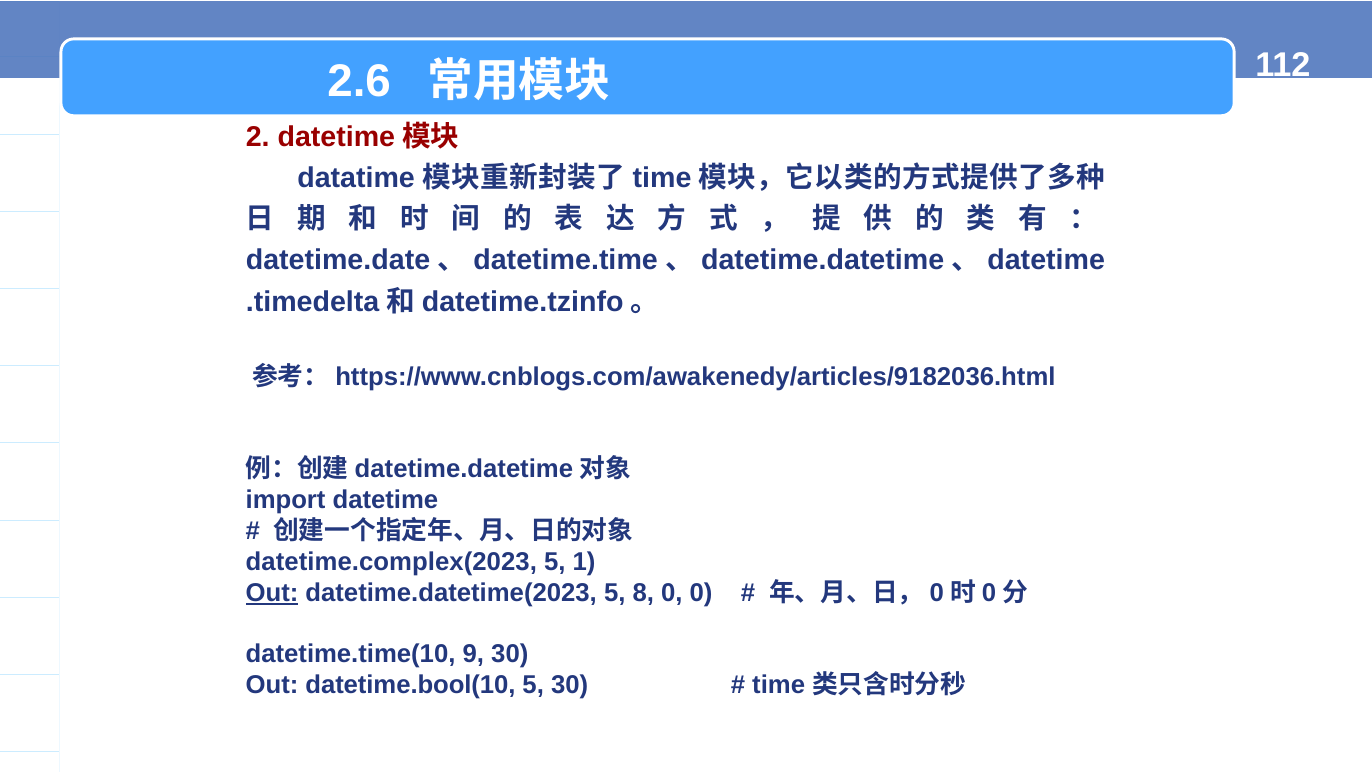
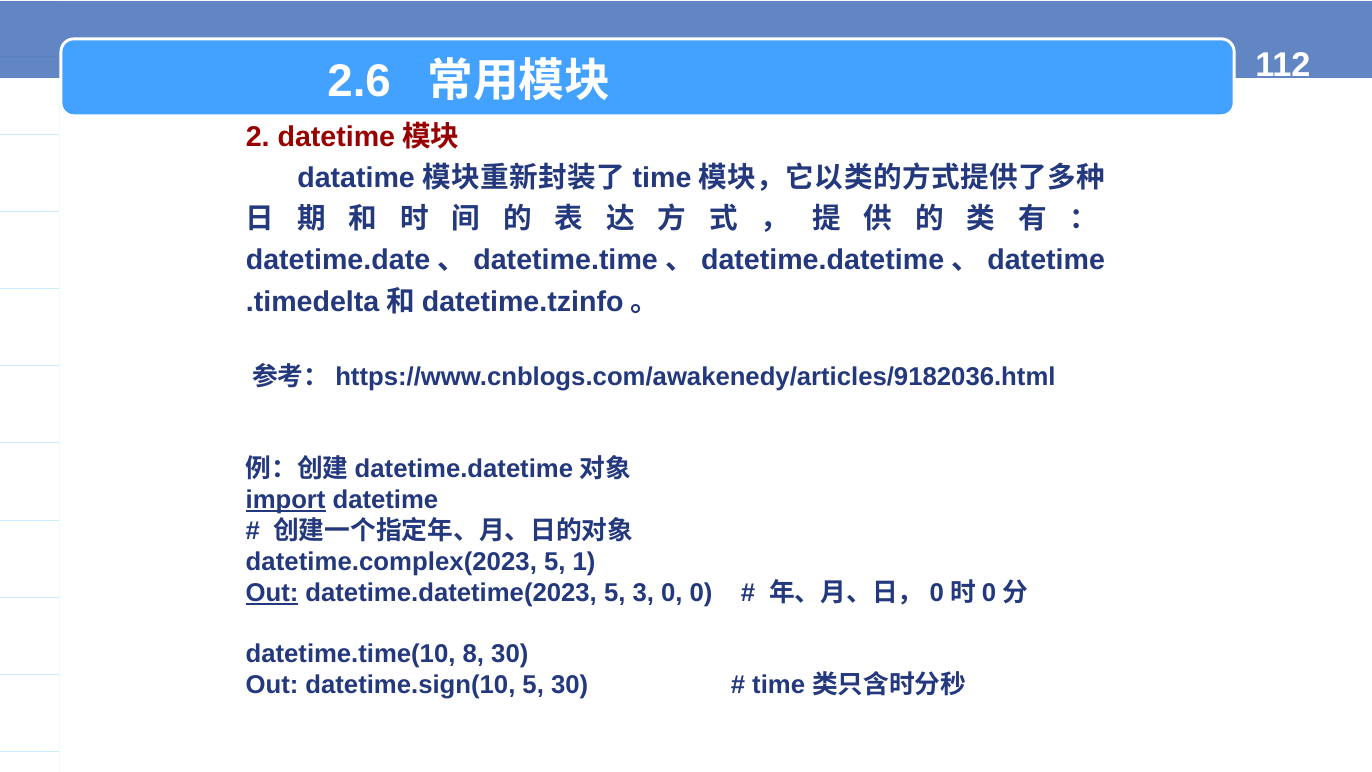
import underline: none -> present
8: 8 -> 3
9: 9 -> 8
datetime.bool(10: datetime.bool(10 -> datetime.sign(10
